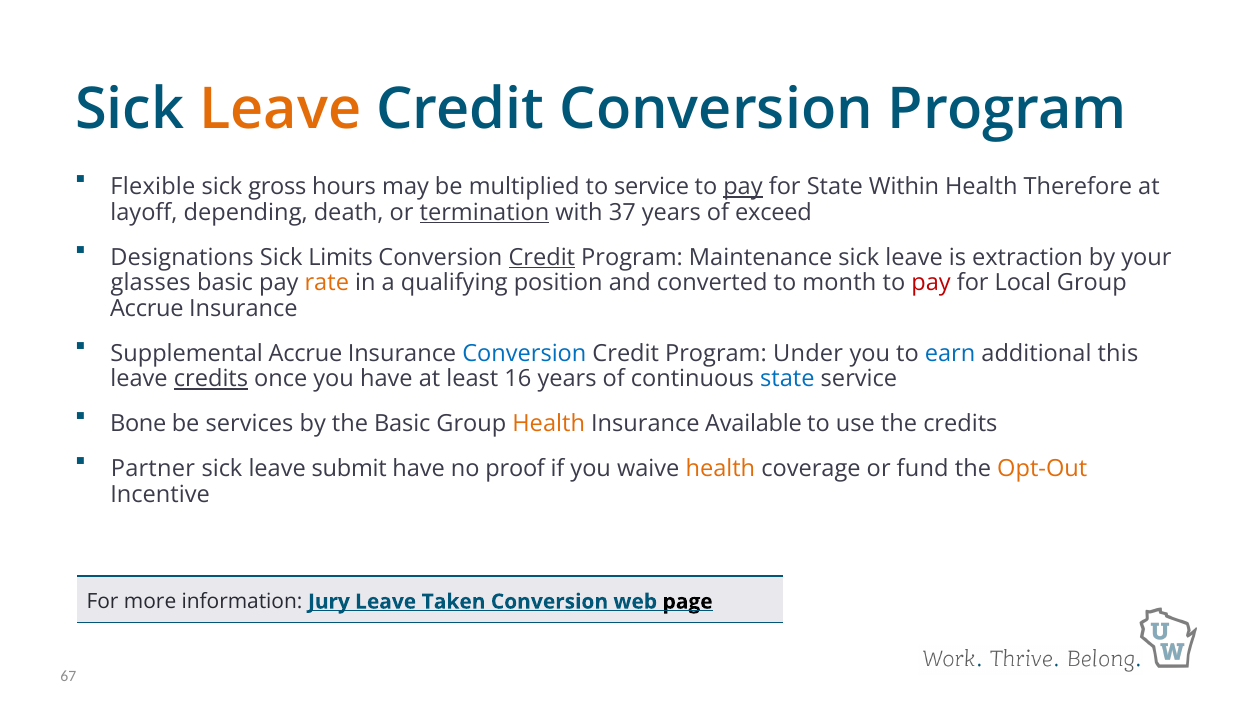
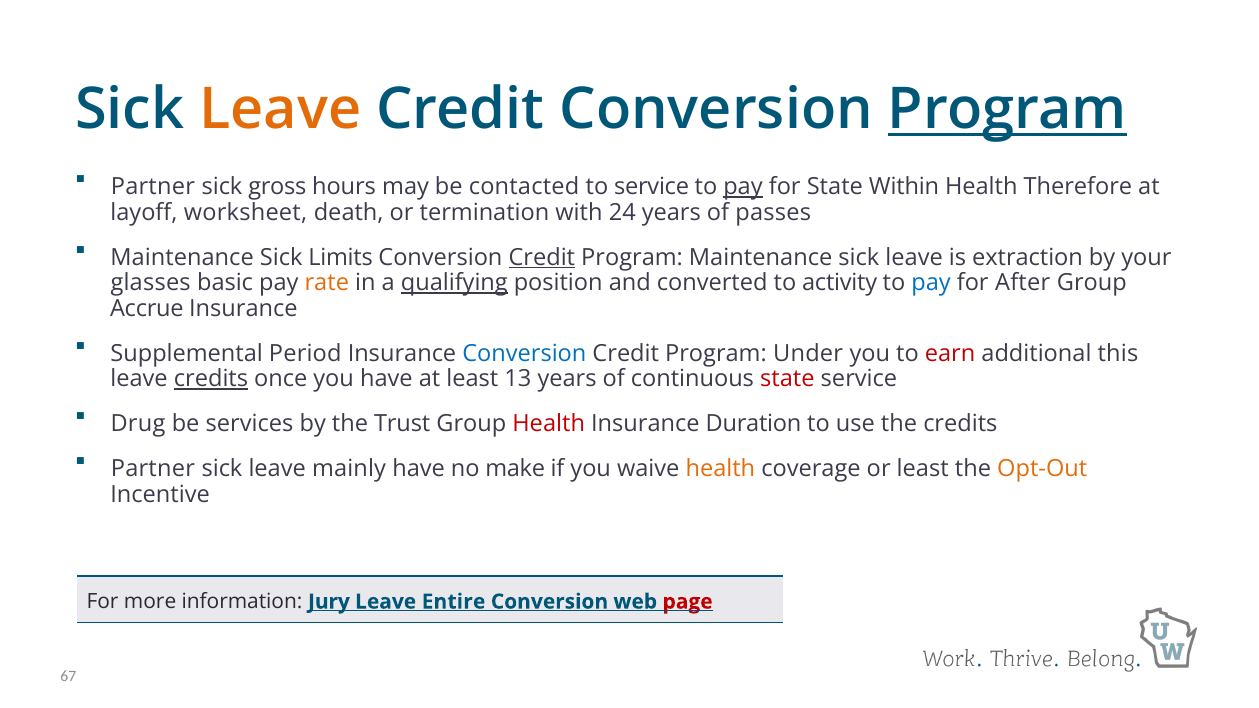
Program at (1007, 110) underline: none -> present
Flexible at (153, 187): Flexible -> Partner
multiplied: multiplied -> contacted
depending: depending -> worksheet
termination underline: present -> none
37: 37 -> 24
exceed: exceed -> passes
Designations at (182, 257): Designations -> Maintenance
qualifying underline: none -> present
month: month -> activity
pay at (931, 283) colour: red -> blue
Local: Local -> After
Supplemental Accrue: Accrue -> Period
earn colour: blue -> red
16: 16 -> 13
state at (787, 379) colour: blue -> red
Bone: Bone -> Drug
the Basic: Basic -> Trust
Health at (549, 424) colour: orange -> red
Available: Available -> Duration
submit: submit -> mainly
proof: proof -> make
or fund: fund -> least
Taken: Taken -> Entire
page colour: black -> red
